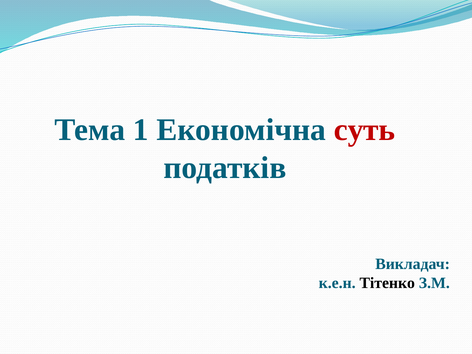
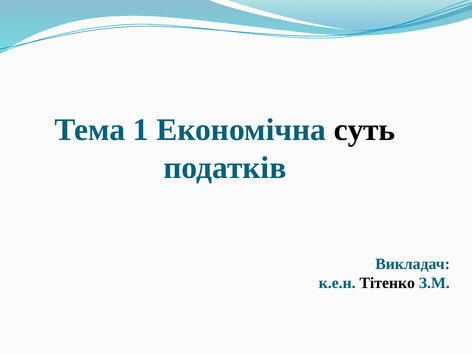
суть colour: red -> black
